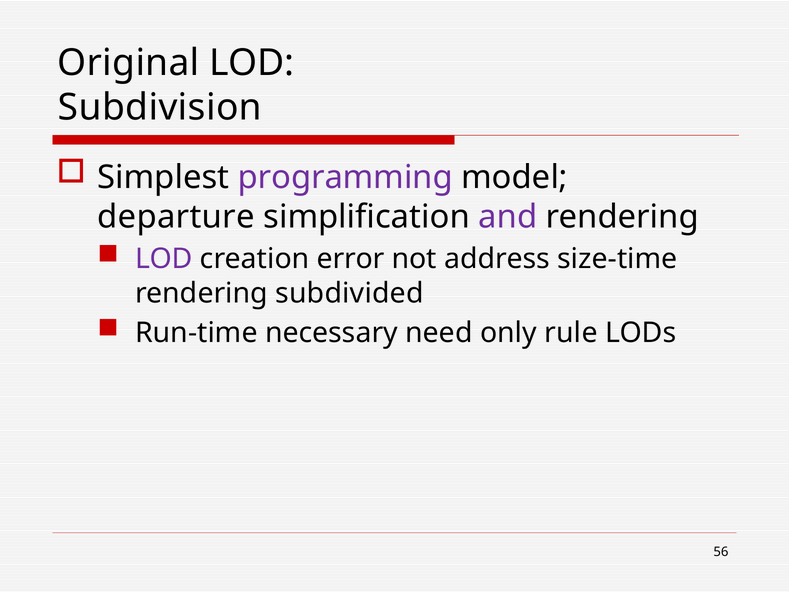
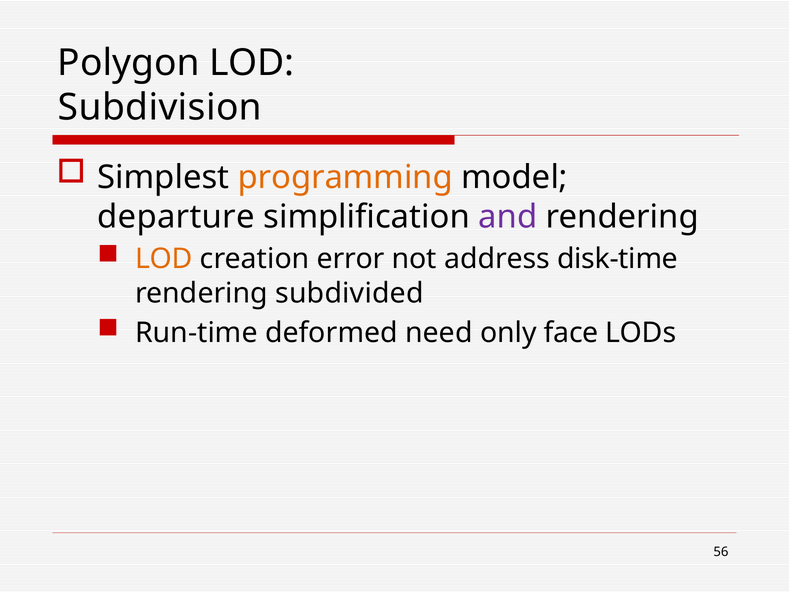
Original: Original -> Polygon
programming colour: purple -> orange
LOD at (164, 259) colour: purple -> orange
size-time: size-time -> disk-time
necessary: necessary -> deformed
rule: rule -> face
